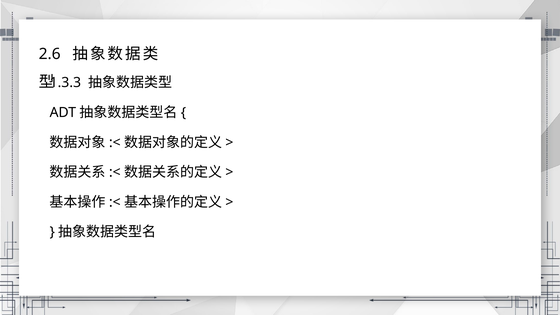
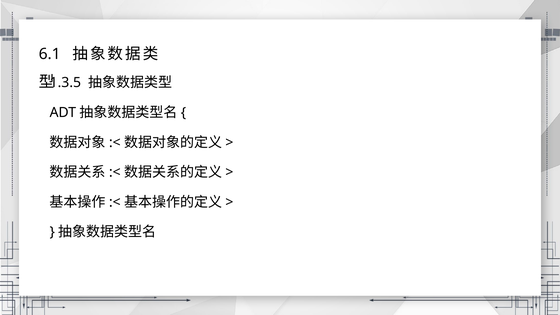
2.6: 2.6 -> 6.1
1.3.3: 1.3.3 -> 1.3.5
